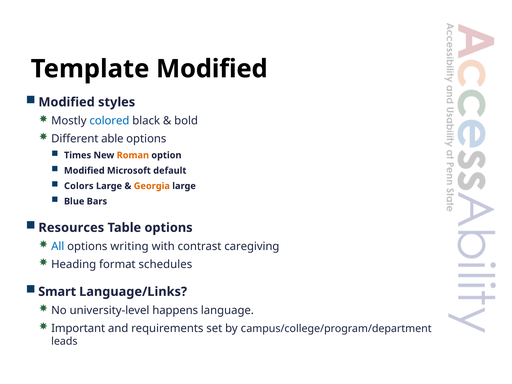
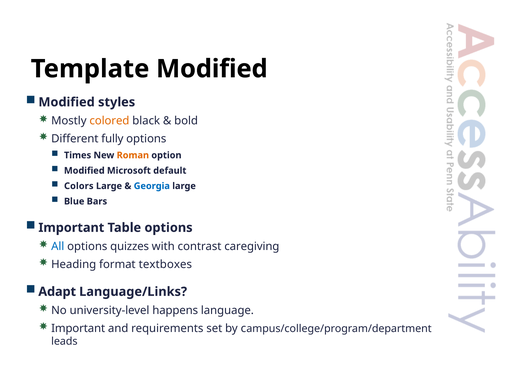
colored colour: blue -> orange
able: able -> fully
Georgia colour: orange -> blue
Resources at (71, 228): Resources -> Important
writing: writing -> quizzes
schedules: schedules -> textboxes
Smart: Smart -> Adapt
